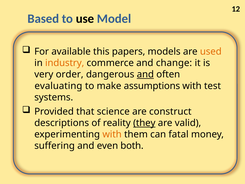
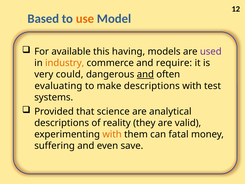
use colour: black -> orange
papers: papers -> having
used colour: orange -> purple
change: change -> require
order: order -> could
make assumptions: assumptions -> descriptions
construct: construct -> analytical
they underline: present -> none
both: both -> save
